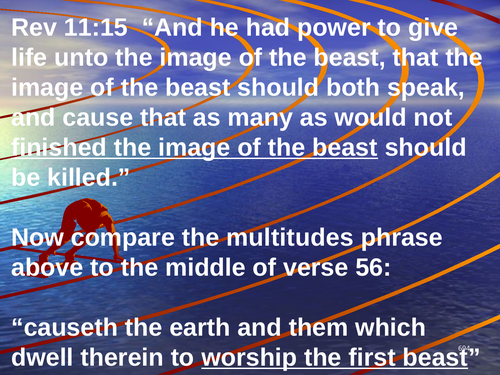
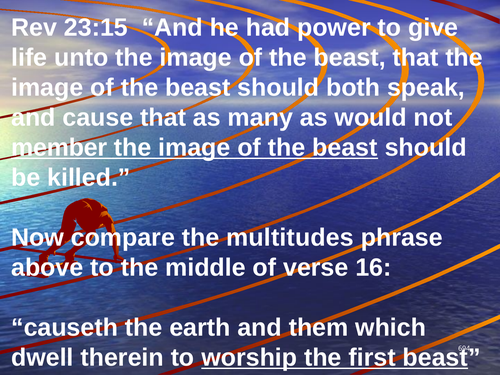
11:15: 11:15 -> 23:15
finished: finished -> member
56: 56 -> 16
